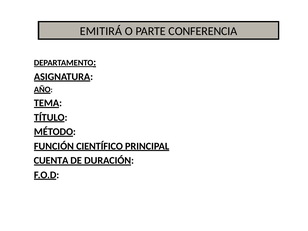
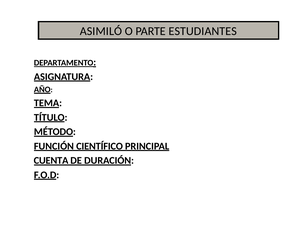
EMITIRÁ: EMITIRÁ -> ASIMILÓ
CONFERENCIA: CONFERENCIA -> ESTUDIANTES
